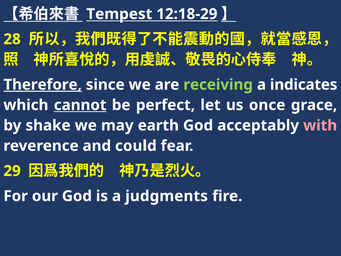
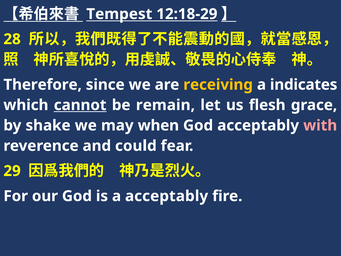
Therefore underline: present -> none
receiving colour: light green -> yellow
perfect: perfect -> remain
once: once -> flesh
earth: earth -> when
a judgments: judgments -> acceptably
